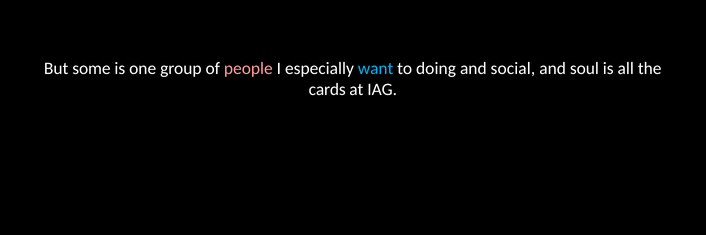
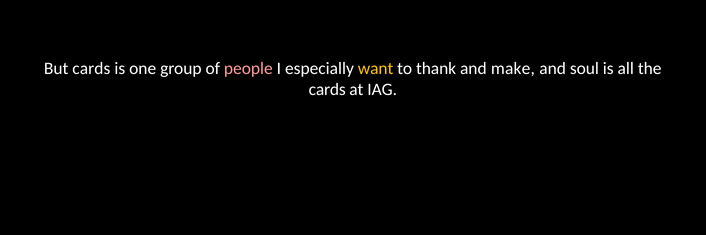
But some: some -> cards
want colour: light blue -> yellow
doing: doing -> thank
social: social -> make
